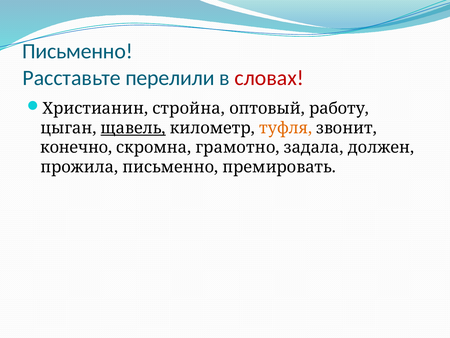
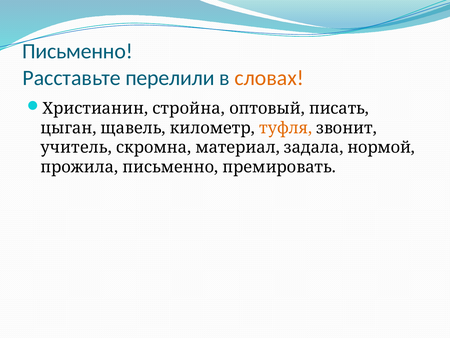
словах colour: red -> orange
работу: работу -> писать
щавель underline: present -> none
конечно: конечно -> учитель
грамотно: грамотно -> материал
должен: должен -> нормой
